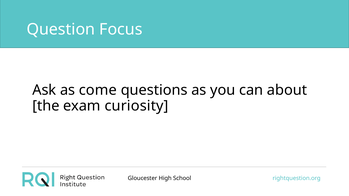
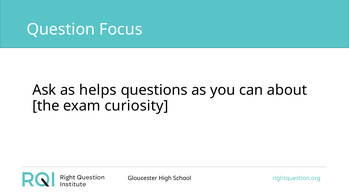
come: come -> helps
